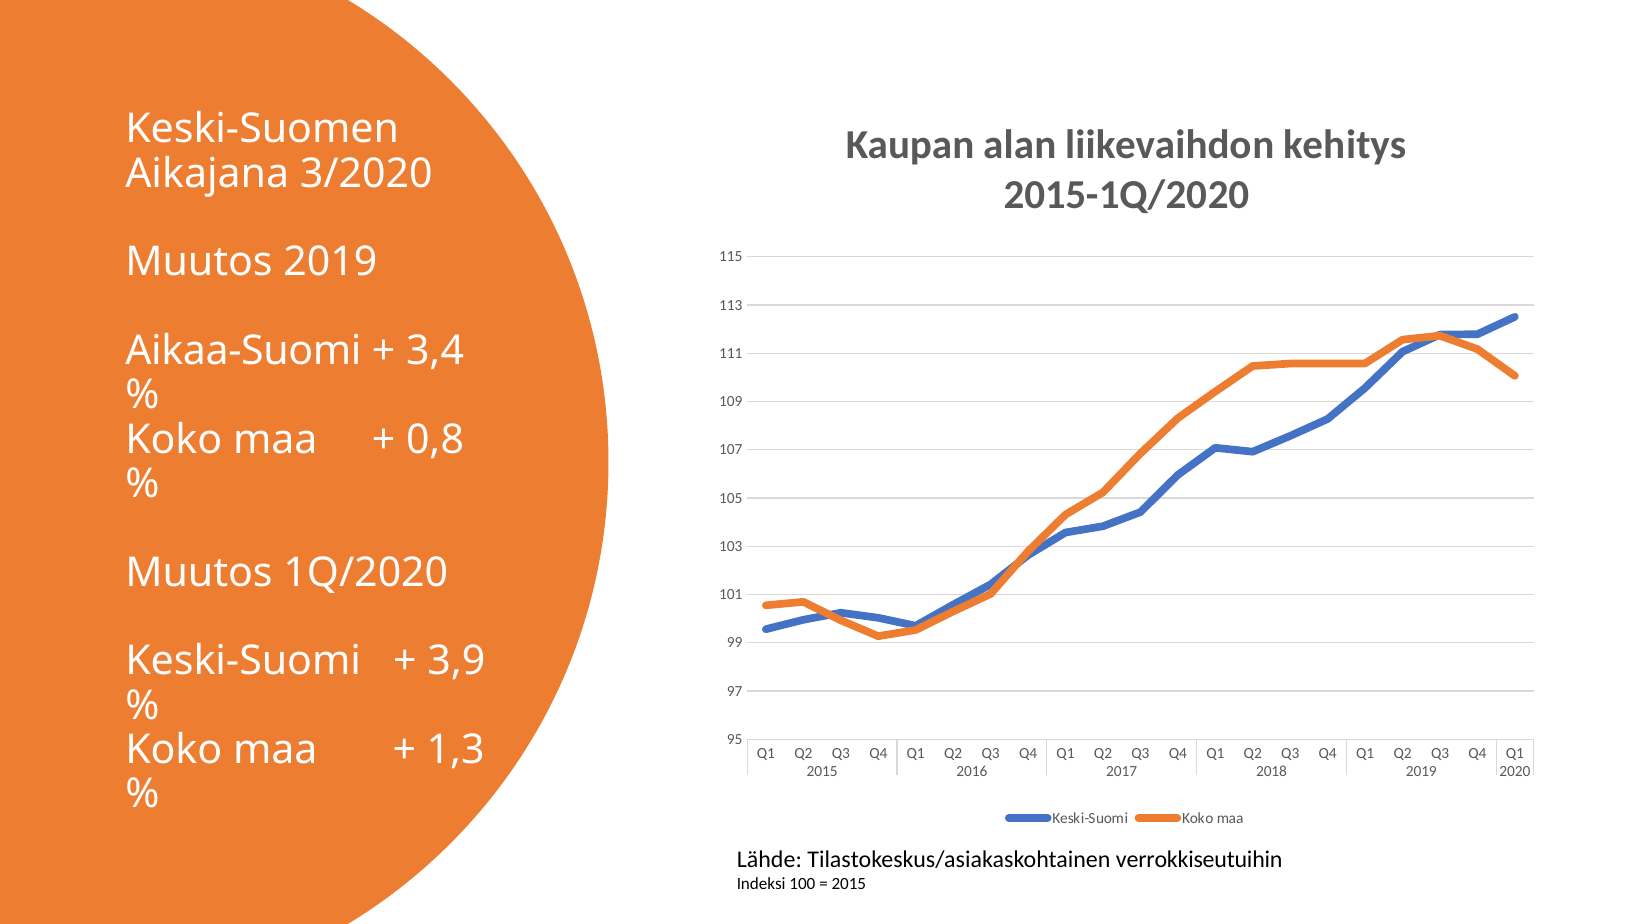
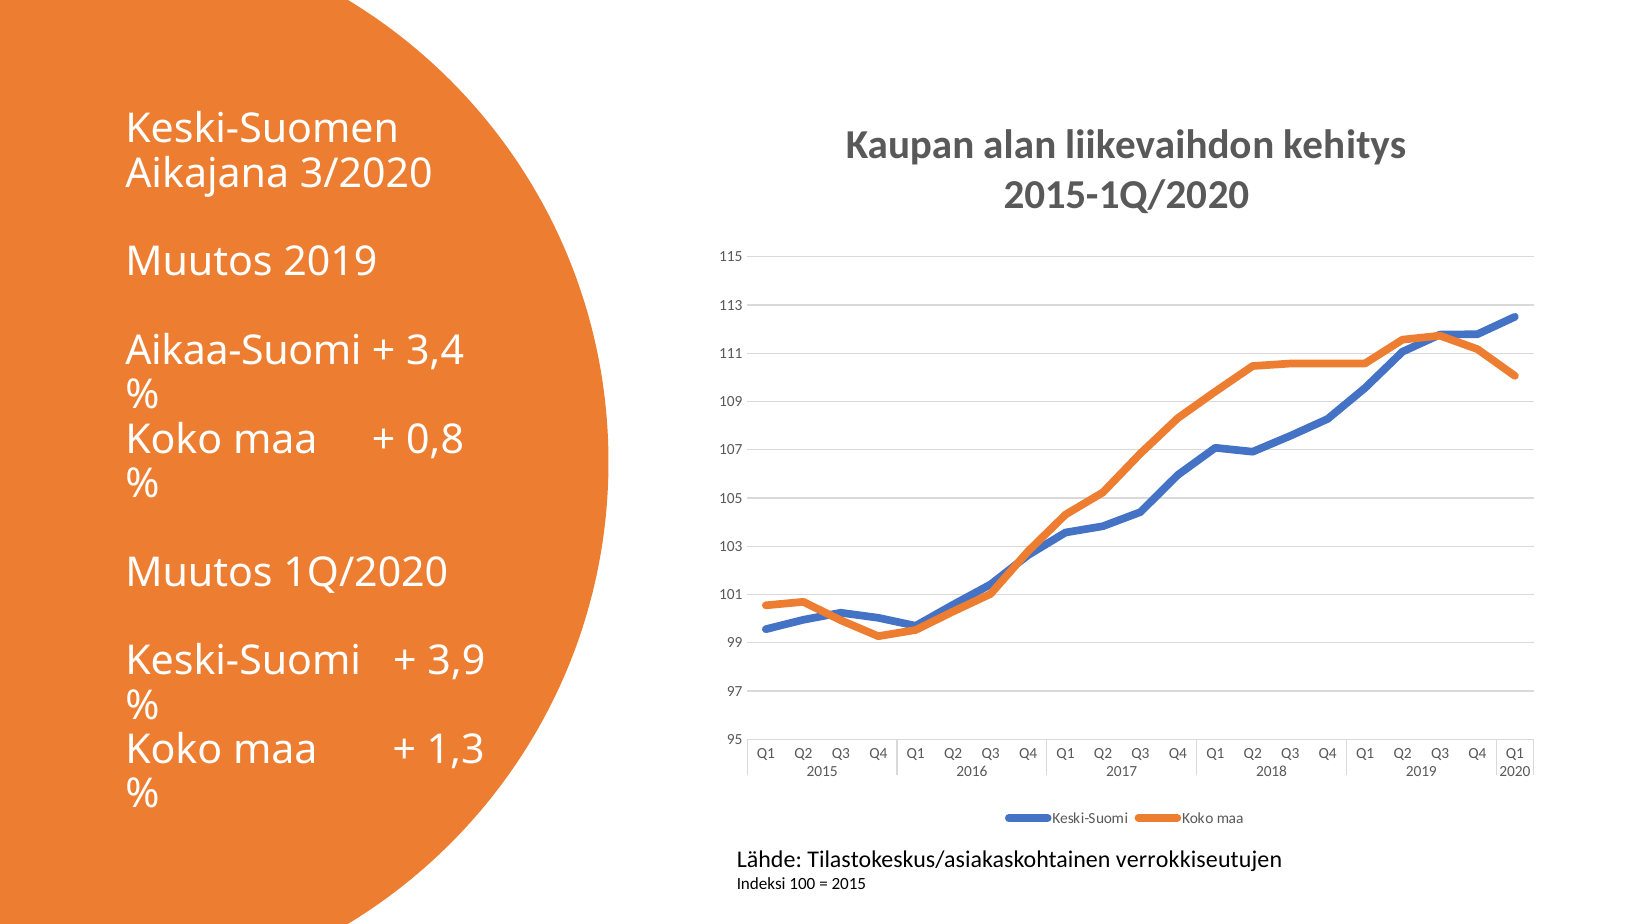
verrokkiseutuihin: verrokkiseutuihin -> verrokkiseutujen
